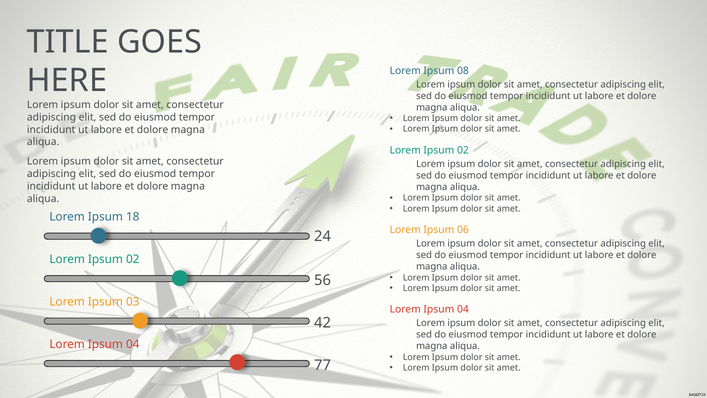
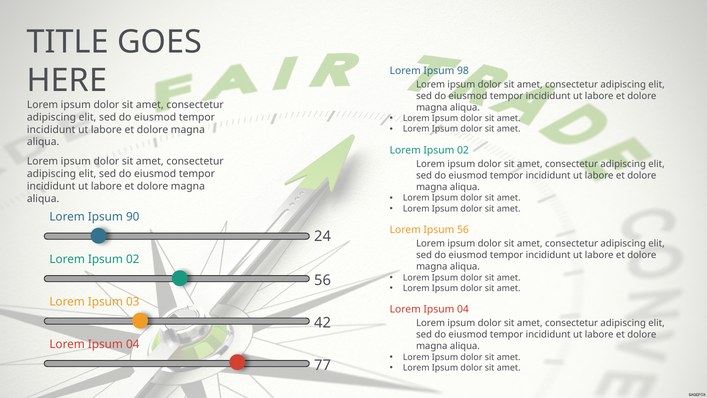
08: 08 -> 98
18: 18 -> 90
Ipsum 06: 06 -> 56
